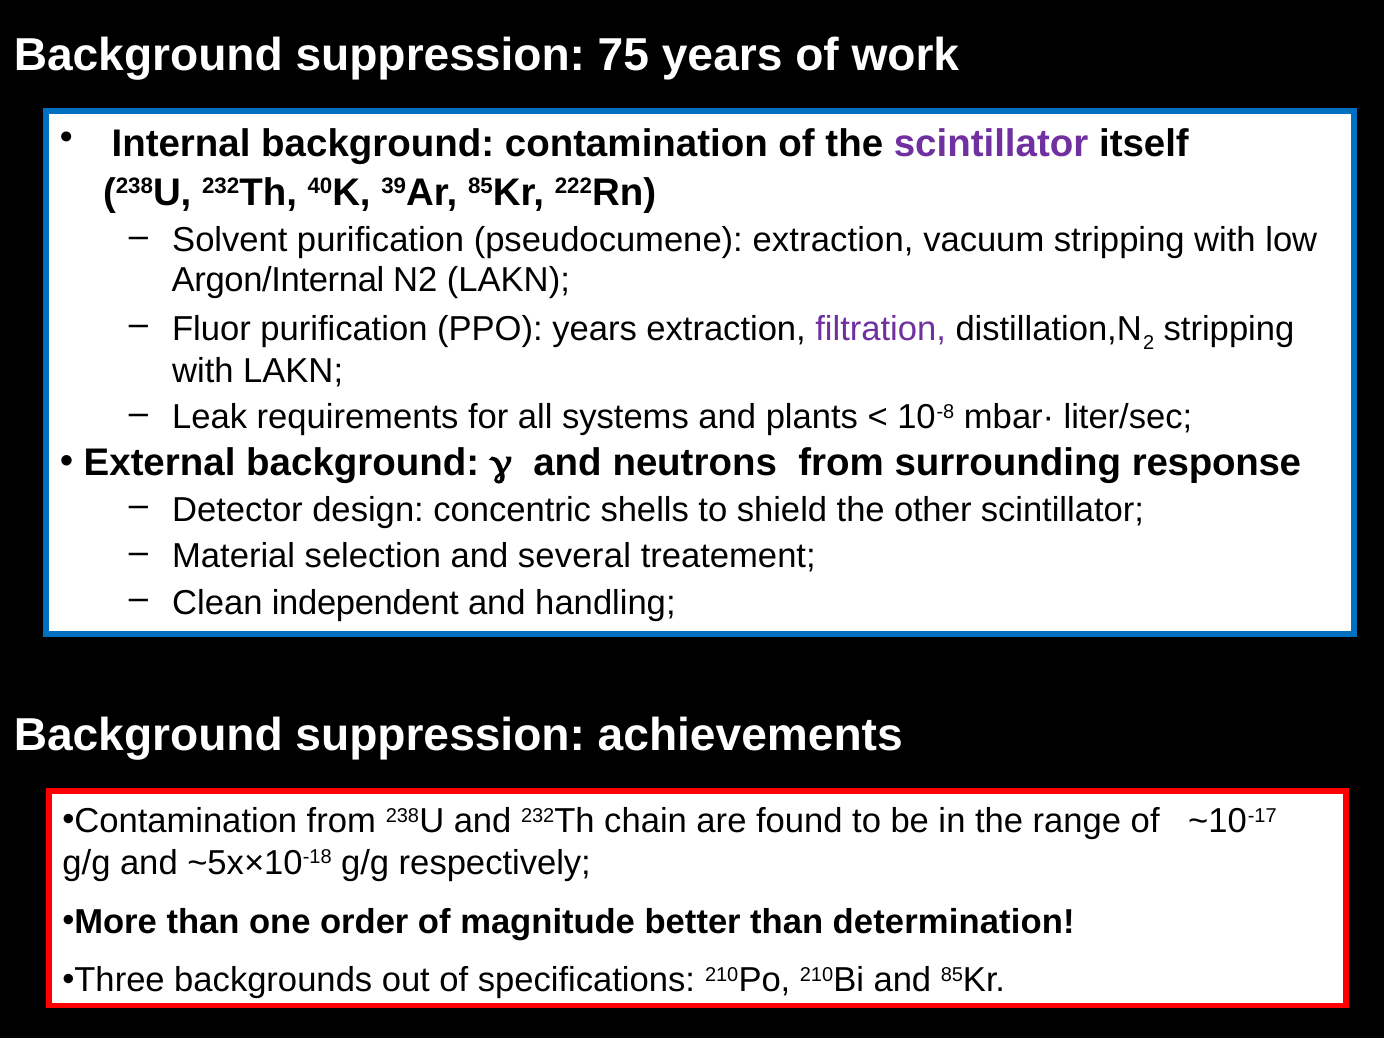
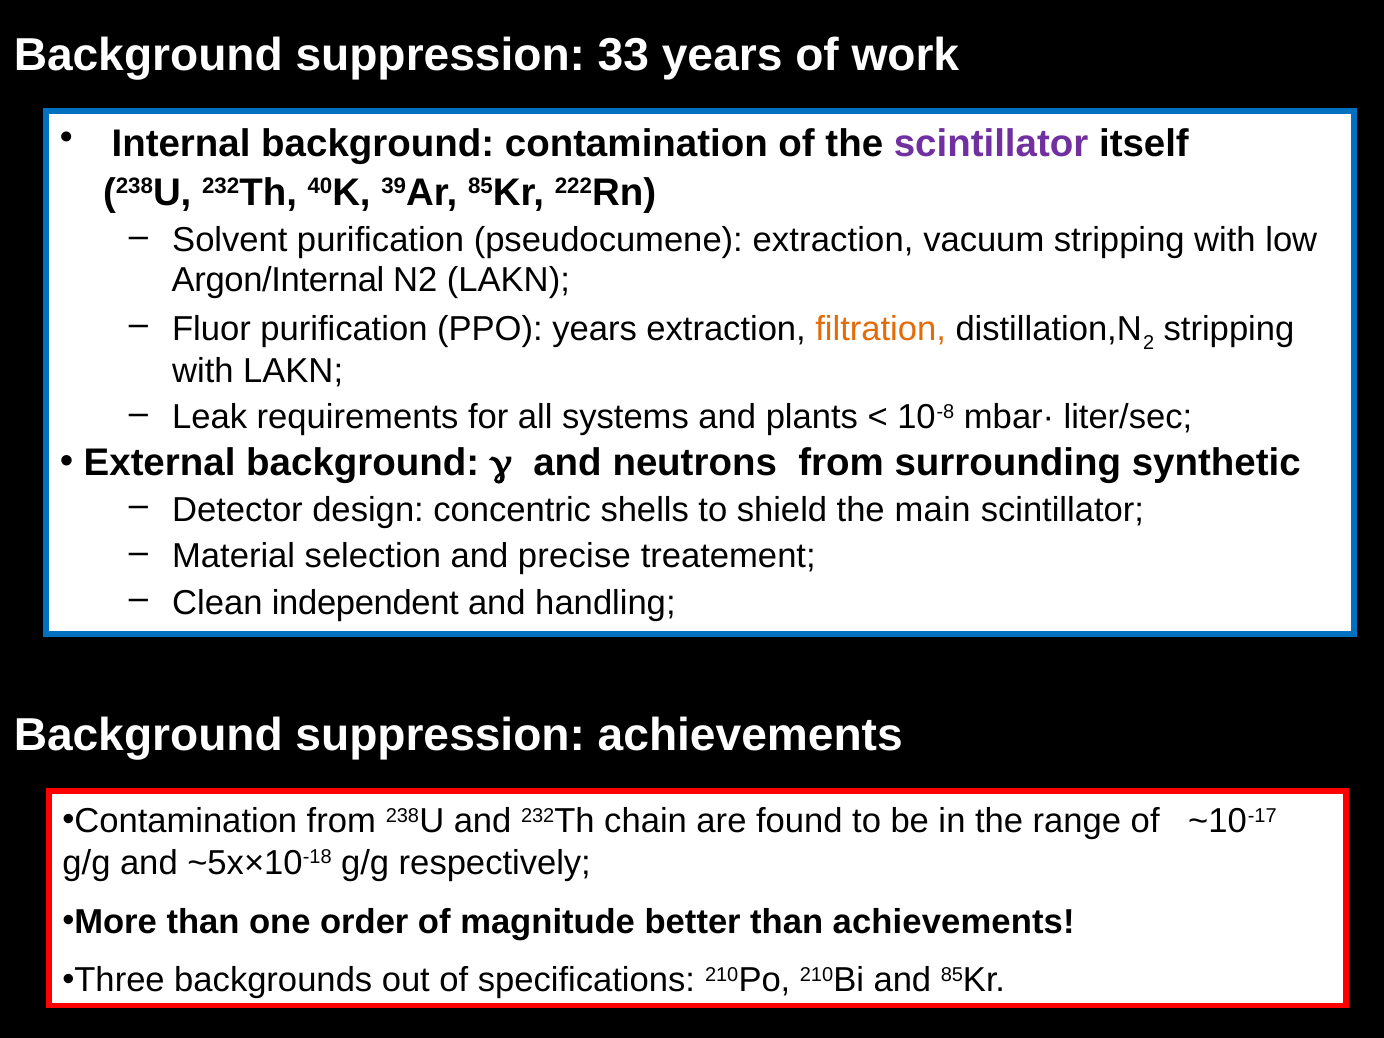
75: 75 -> 33
filtration colour: purple -> orange
response: response -> synthetic
other: other -> main
several: several -> precise
than determination: determination -> achievements
